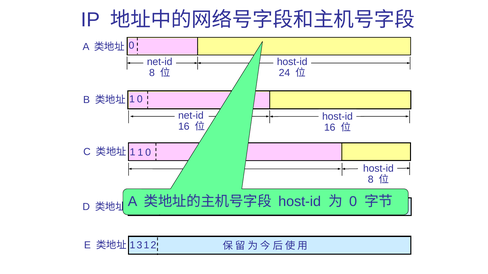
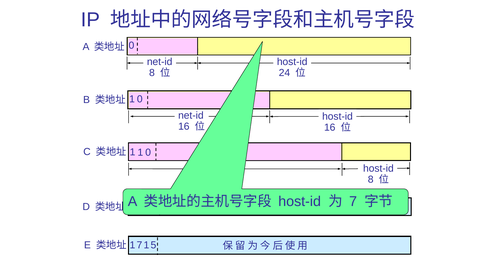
0 at (353, 202): 0 -> 7
1 3: 3 -> 7
2: 2 -> 5
